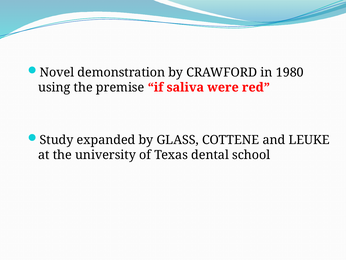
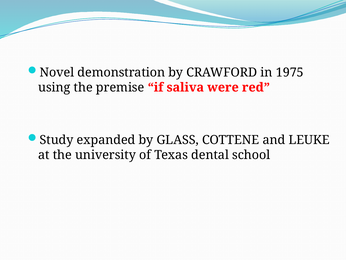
1980: 1980 -> 1975
